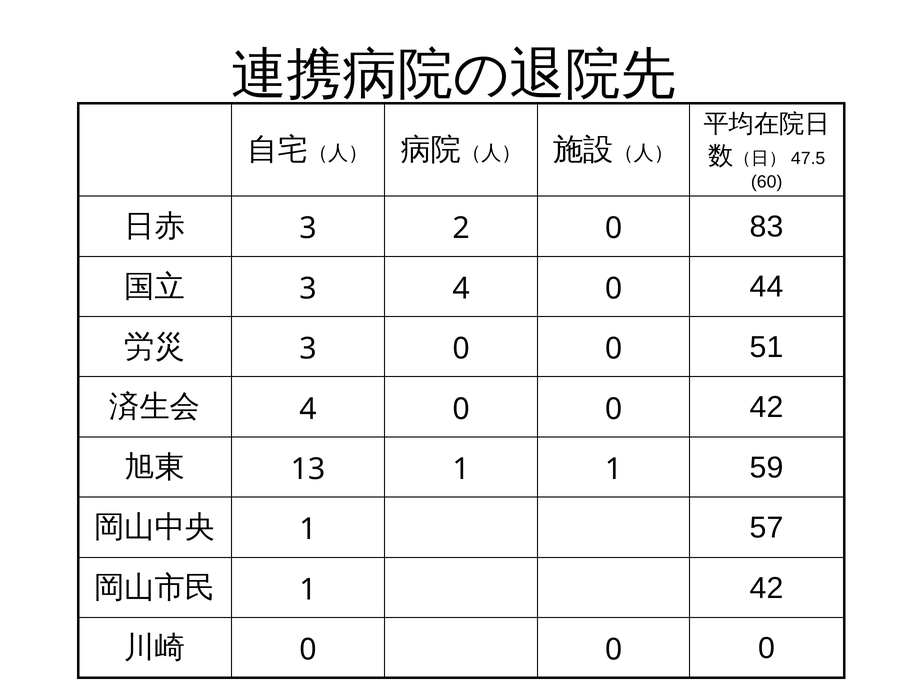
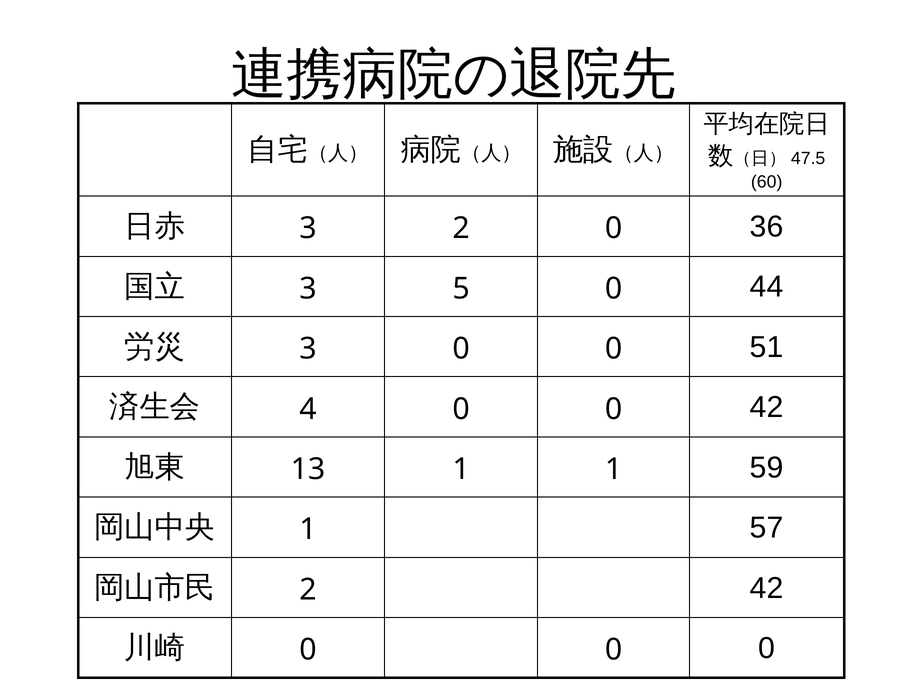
83: 83 -> 36
3 4: 4 -> 5
1 at (308, 590): 1 -> 2
